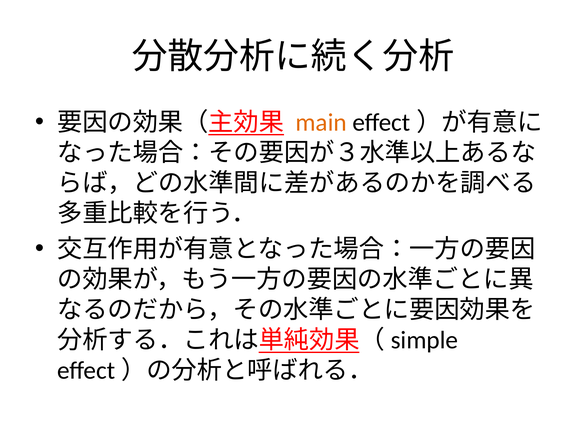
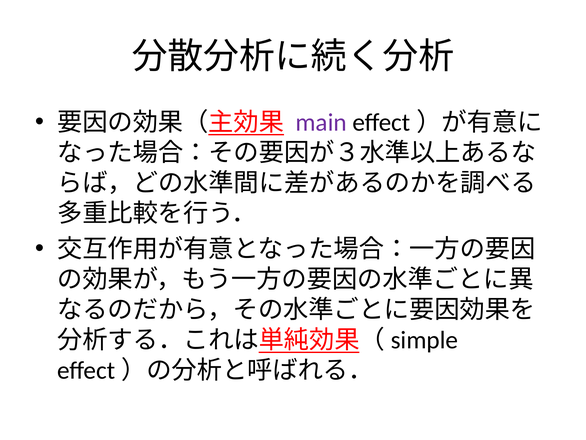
main colour: orange -> purple
